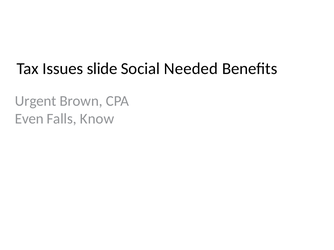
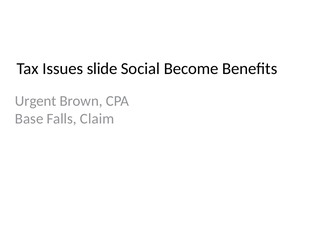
Needed: Needed -> Become
Even: Even -> Base
Know: Know -> Claim
